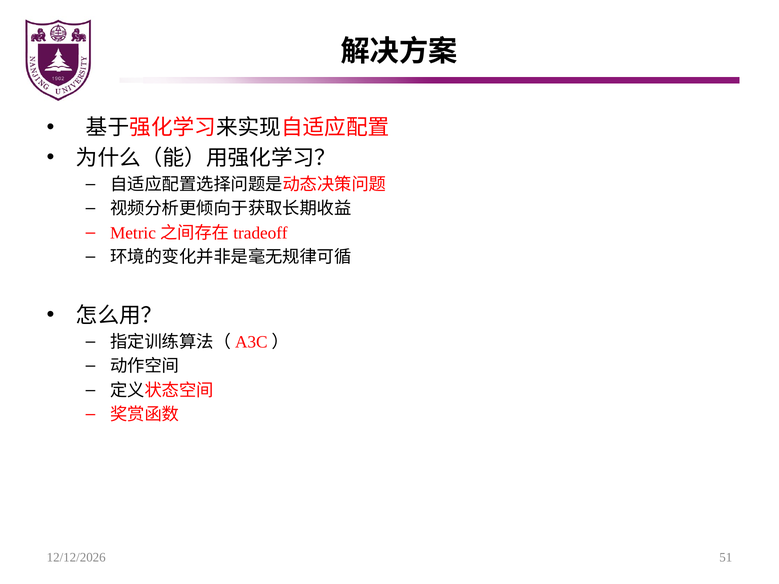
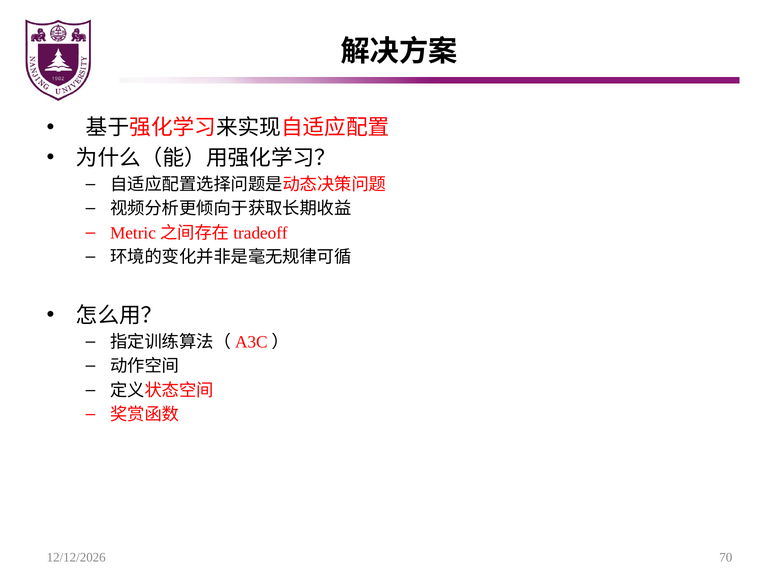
51: 51 -> 70
